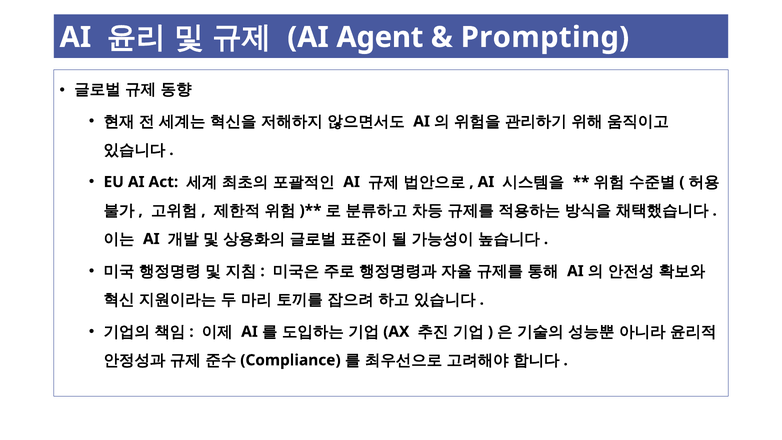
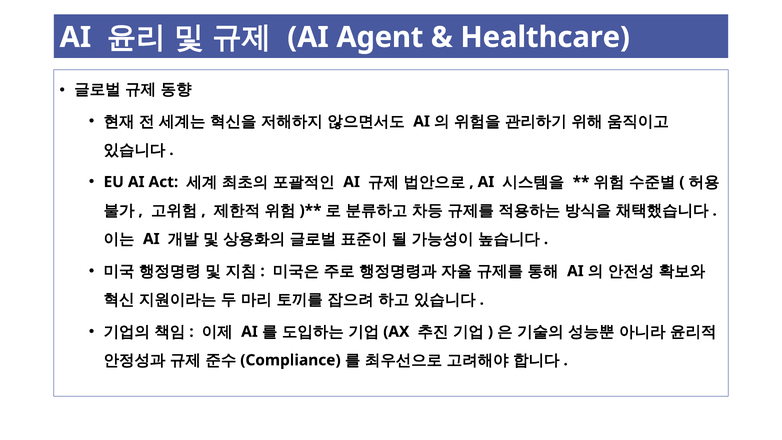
Prompting: Prompting -> Healthcare
